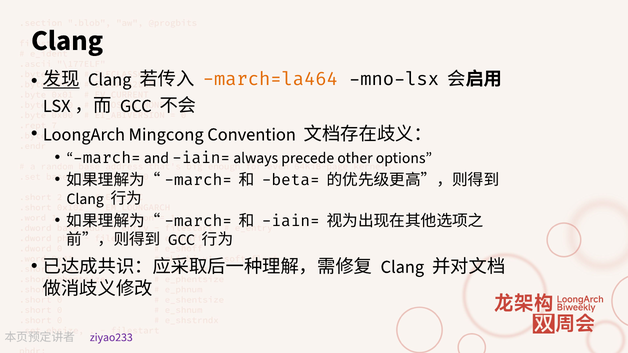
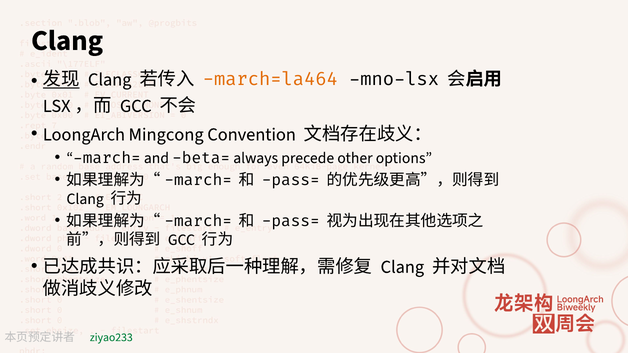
and iain=: iain= -> beta=
beta= at (291, 180): beta= -> pass=
iain= at (291, 221): iain= -> pass=
ziyao233 colour: purple -> green
